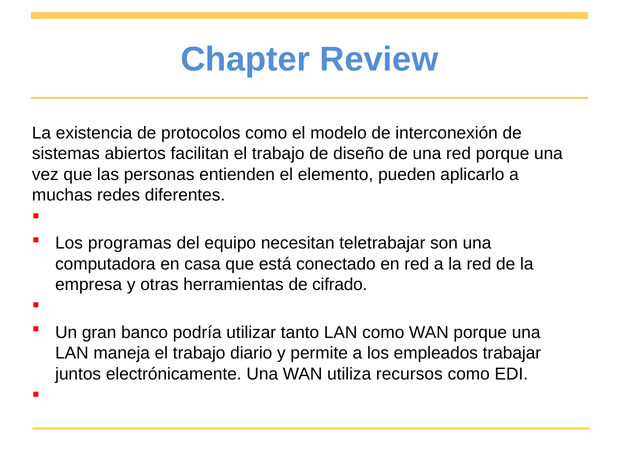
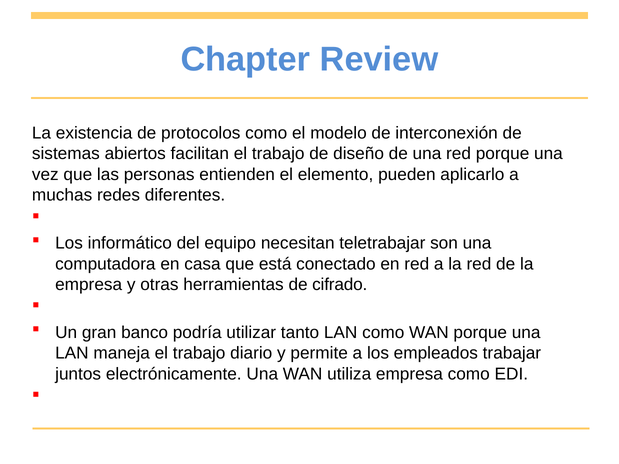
programas: programas -> informático
utiliza recursos: recursos -> empresa
